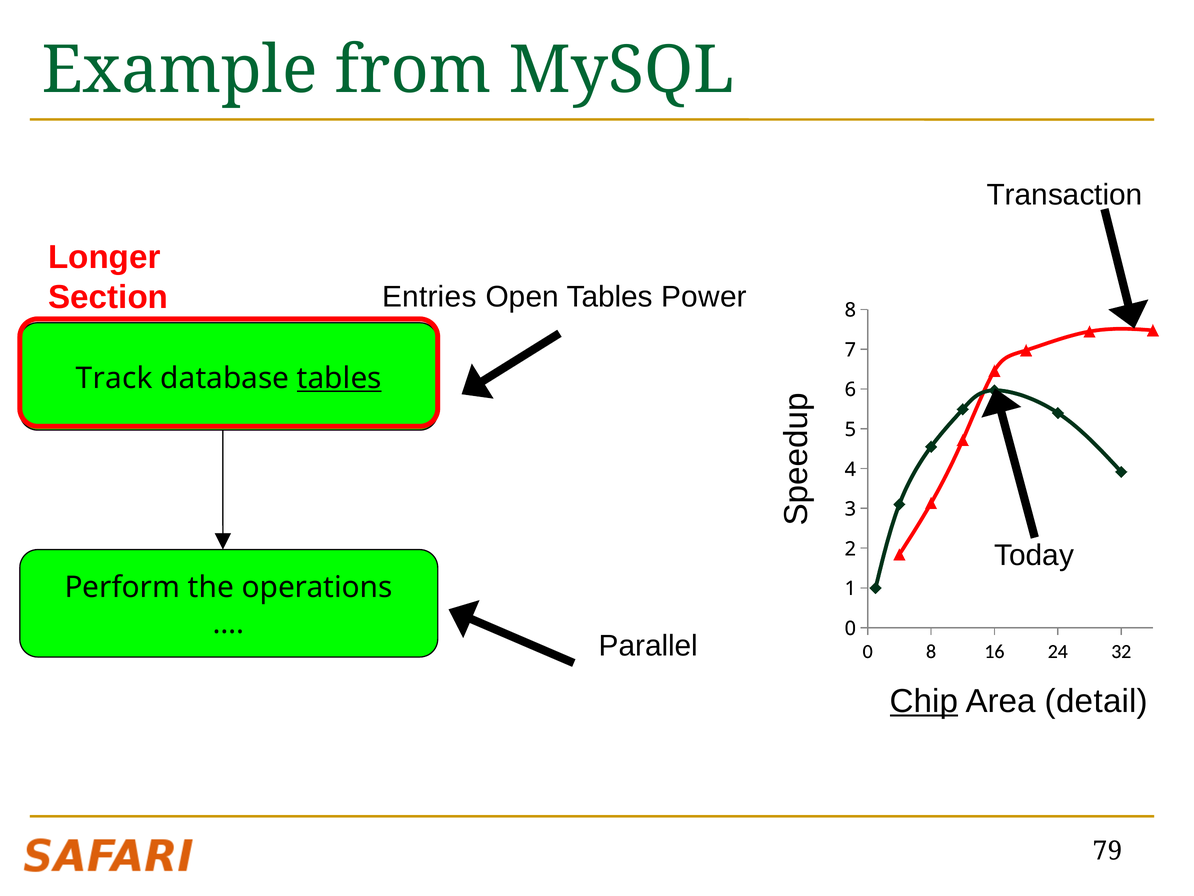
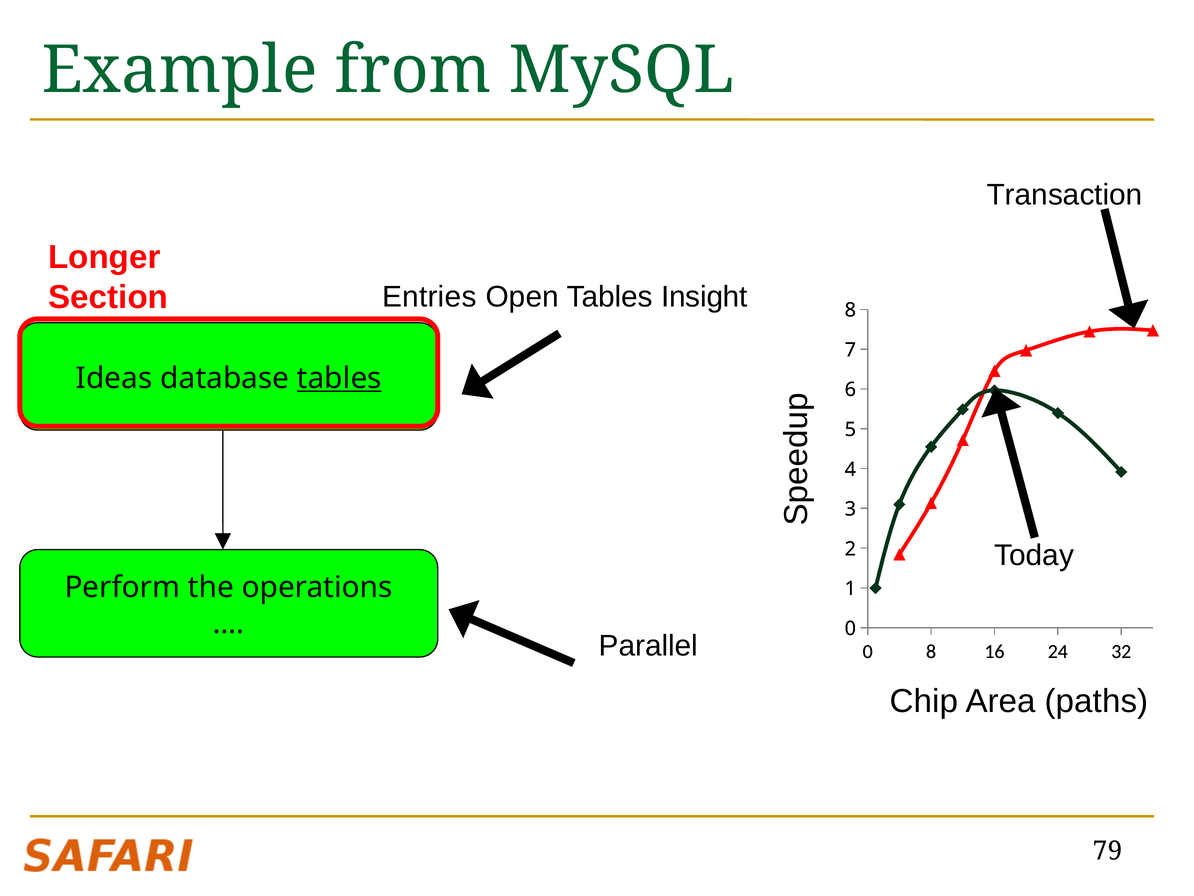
Power: Power -> Insight
Track: Track -> Ideas
Chip underline: present -> none
detail: detail -> paths
